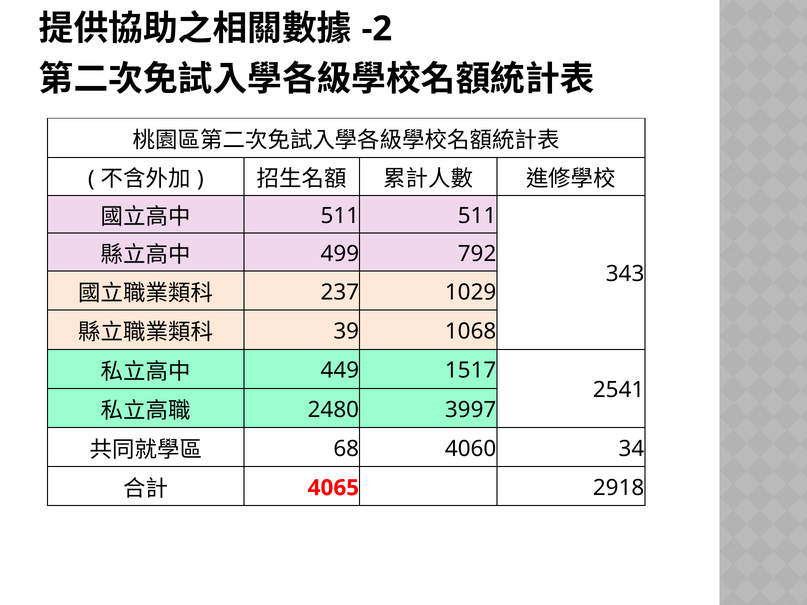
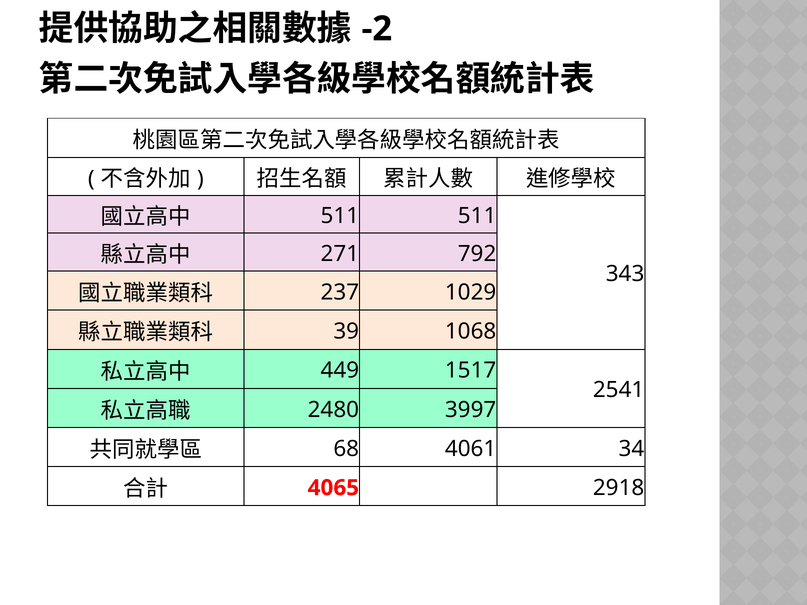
499: 499 -> 271
4060: 4060 -> 4061
